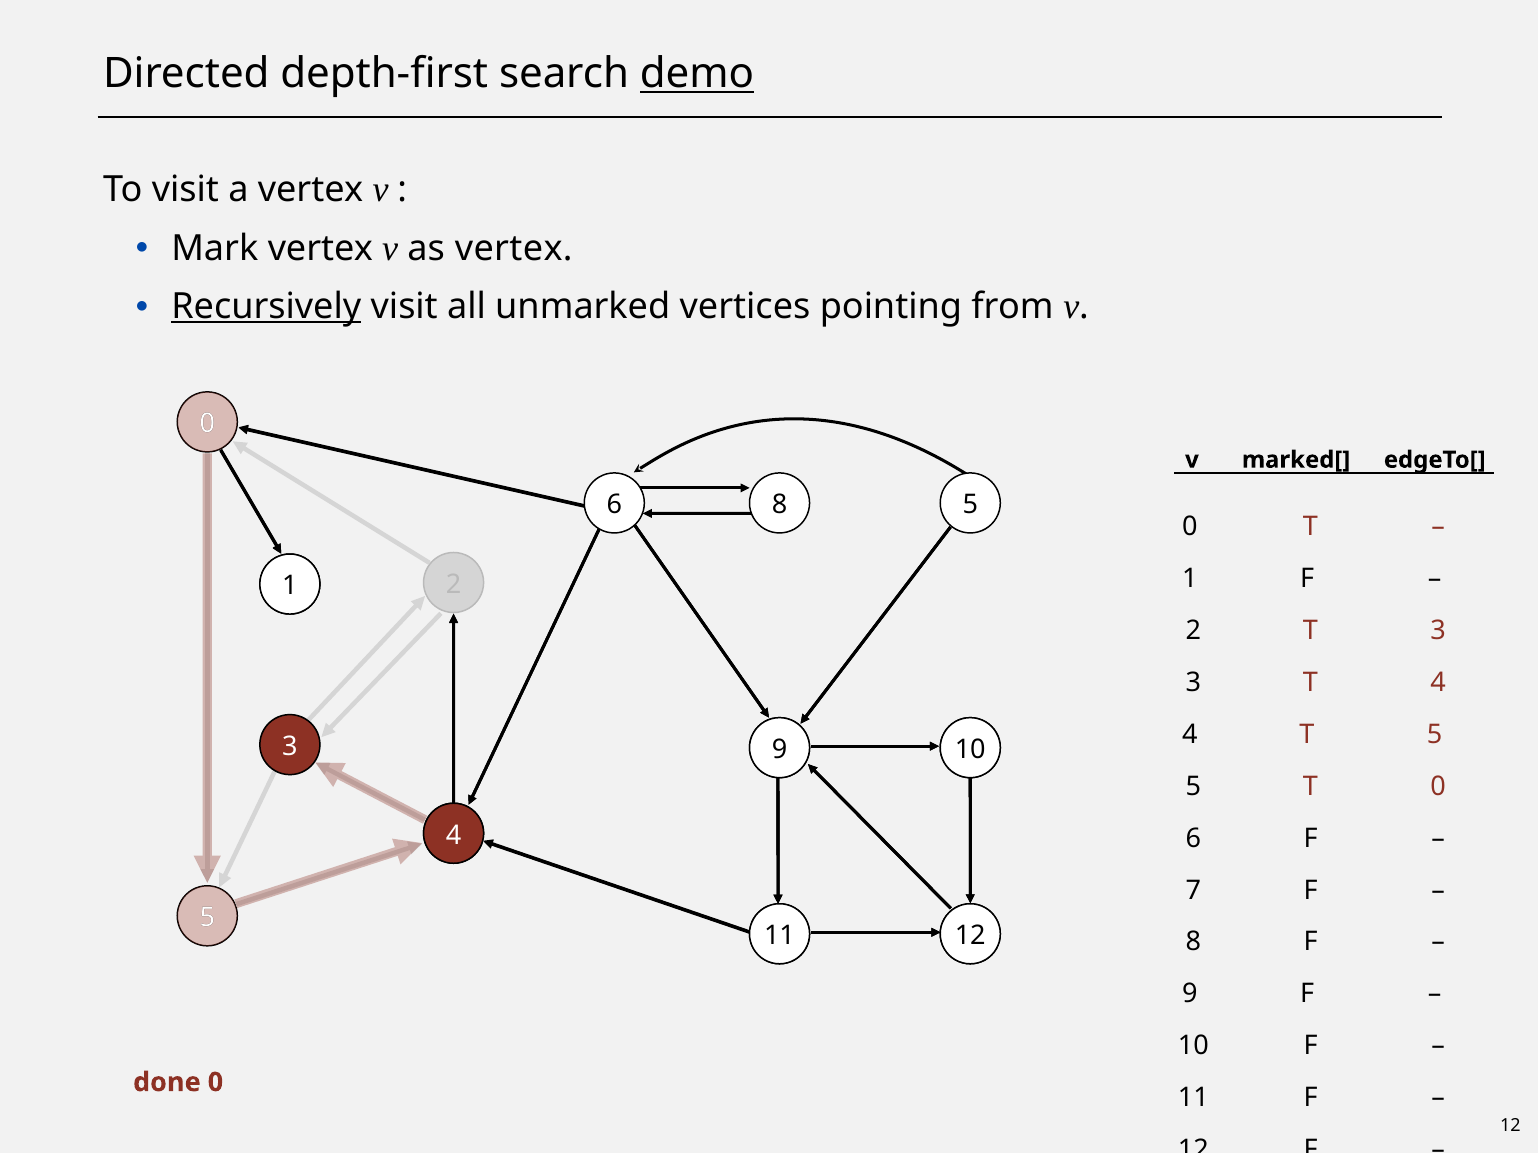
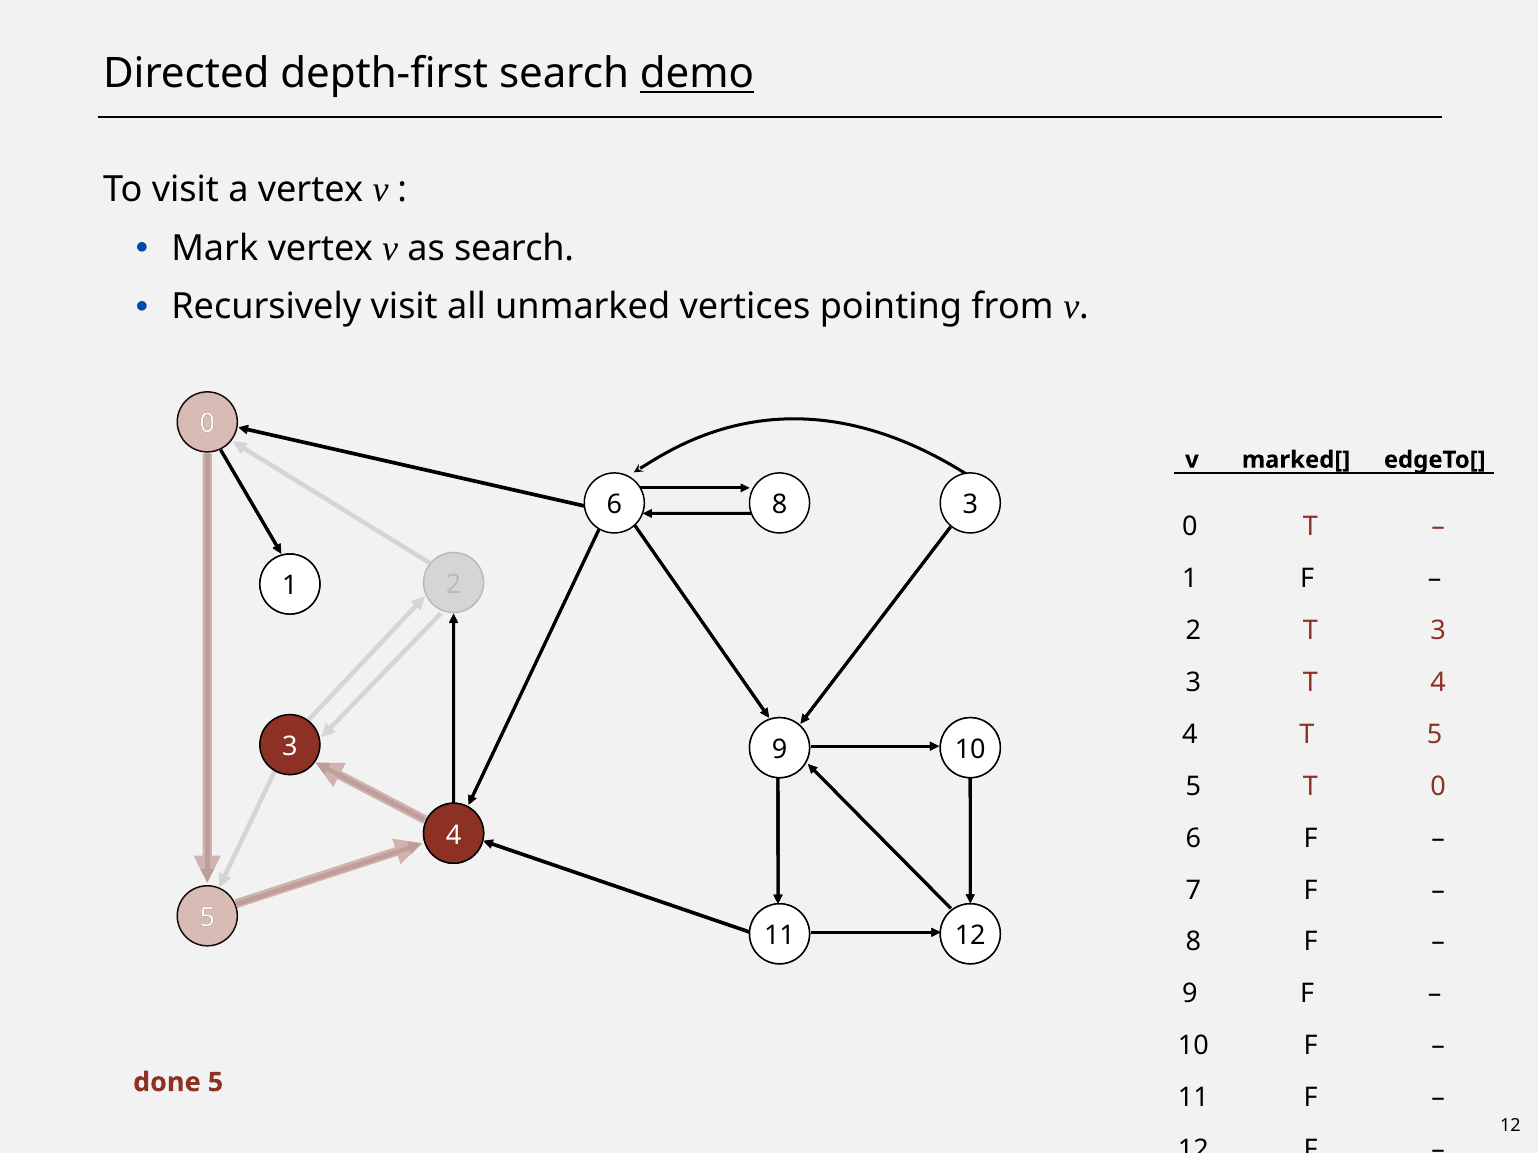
as vertex: vertex -> search
Recursively underline: present -> none
8 5: 5 -> 3
done 0: 0 -> 5
